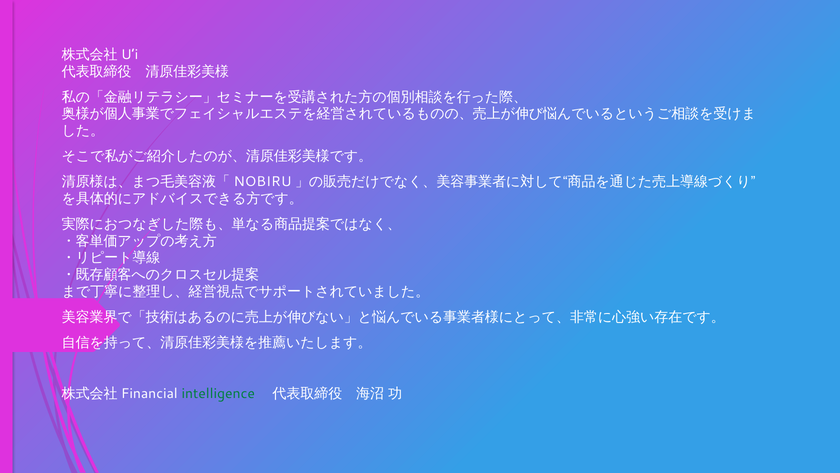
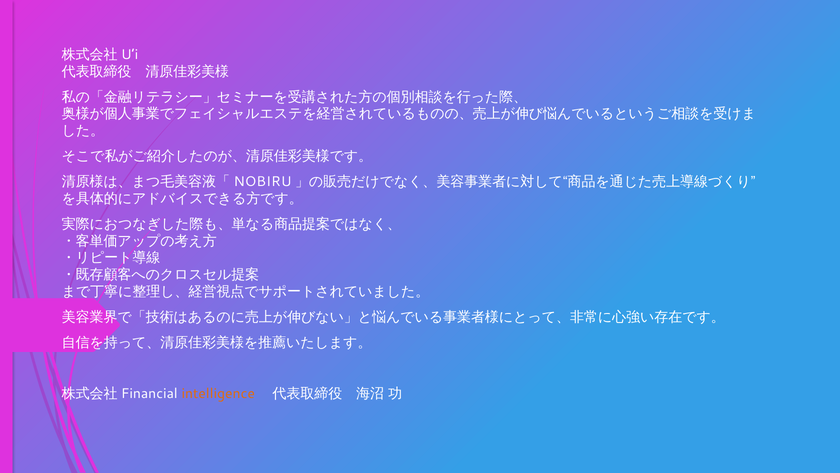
intelligence colour: green -> orange
